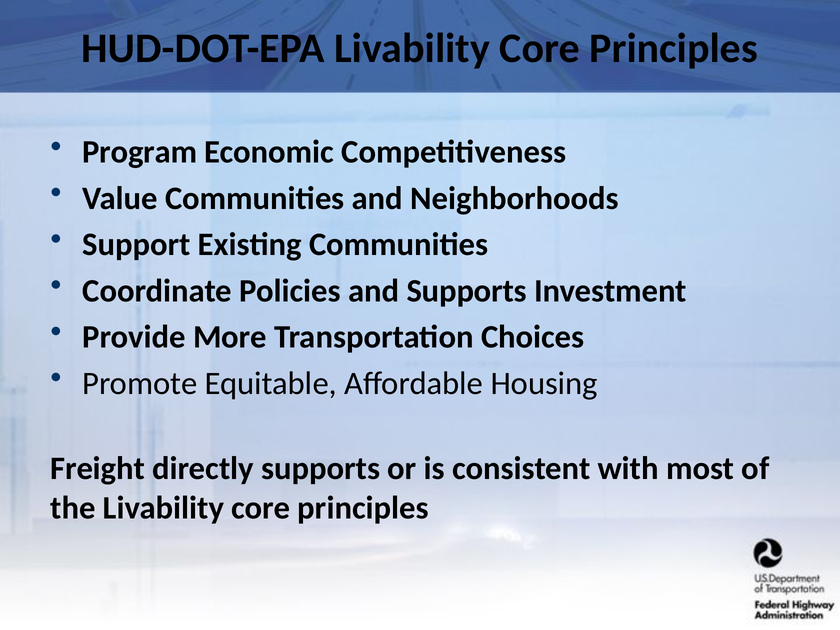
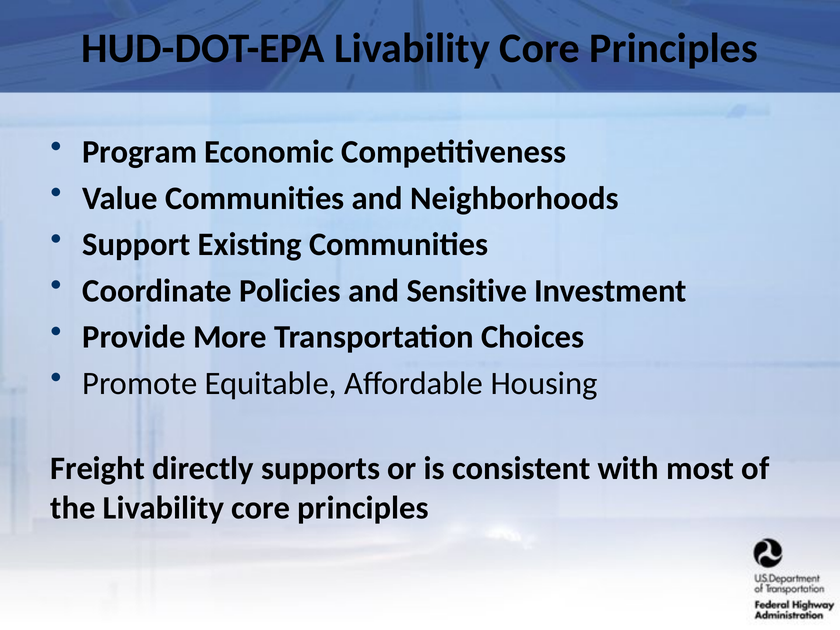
and Supports: Supports -> Sensitive
